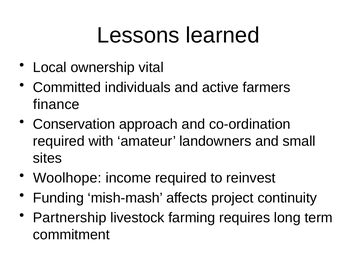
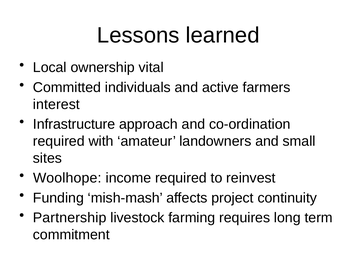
finance: finance -> interest
Conservation: Conservation -> Infrastructure
